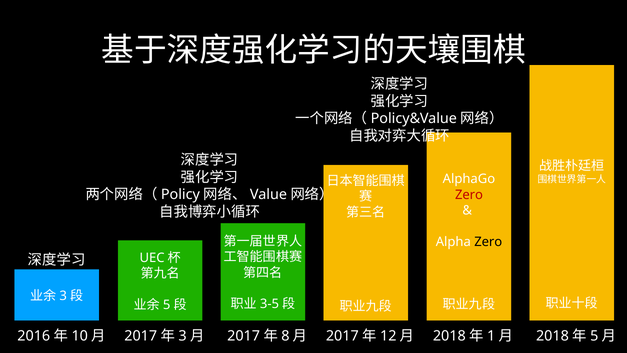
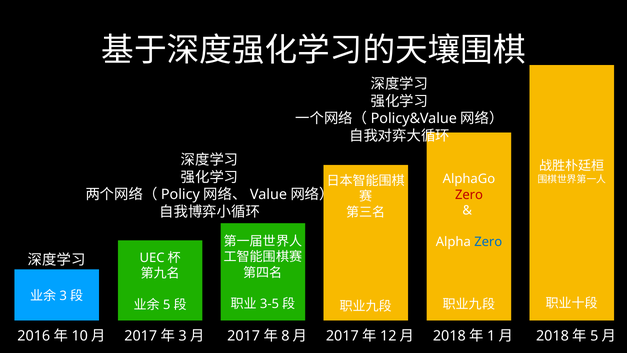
Zero at (488, 242) colour: black -> blue
